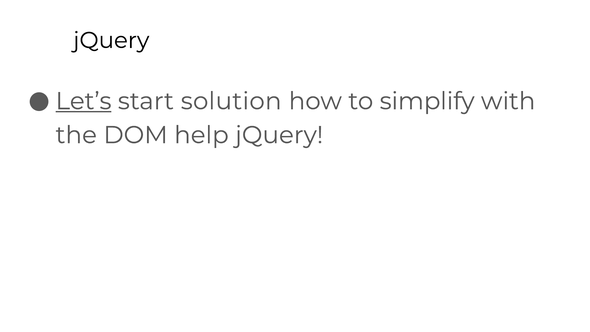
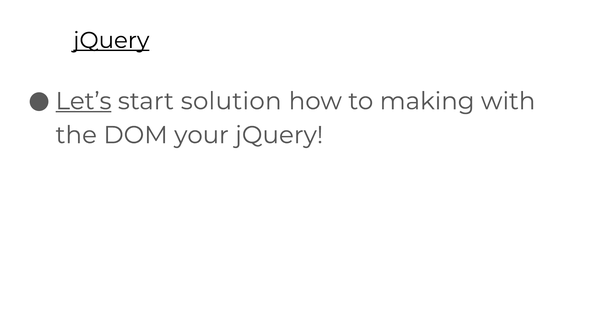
jQuery at (111, 40) underline: none -> present
simplify: simplify -> making
help: help -> your
